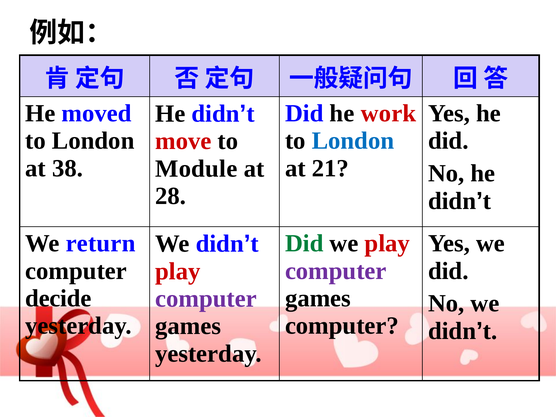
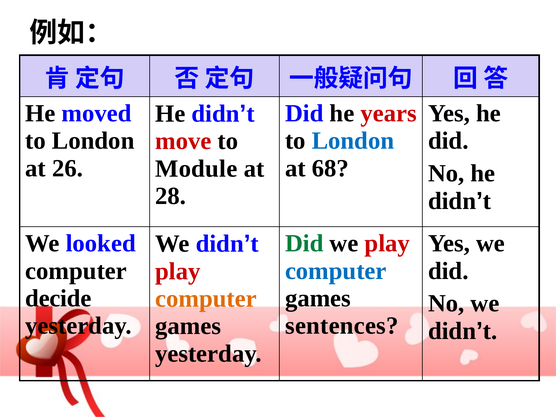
work: work -> years
38: 38 -> 26
21: 21 -> 68
return: return -> looked
computer at (336, 271) colour: purple -> blue
computer at (206, 299) colour: purple -> orange
computer at (342, 326): computer -> sentences
